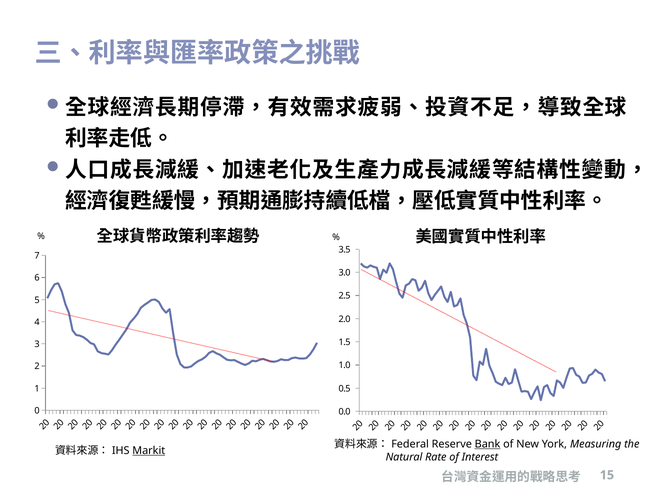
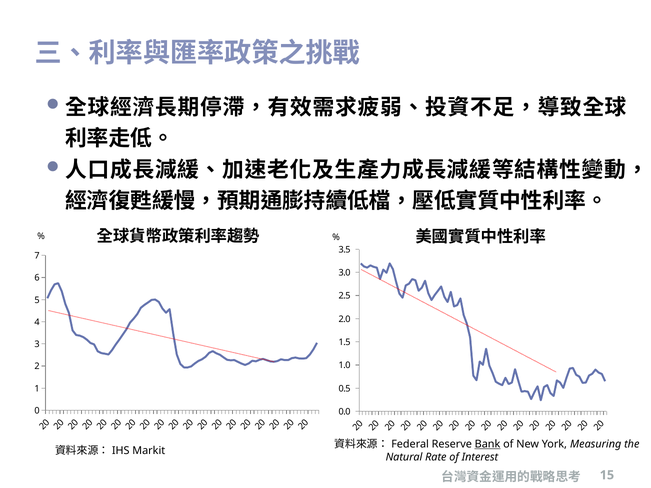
Markit underline: present -> none
